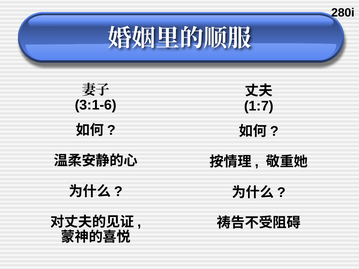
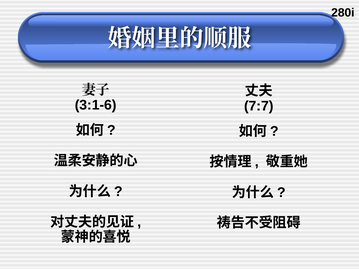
1:7: 1:7 -> 7:7
